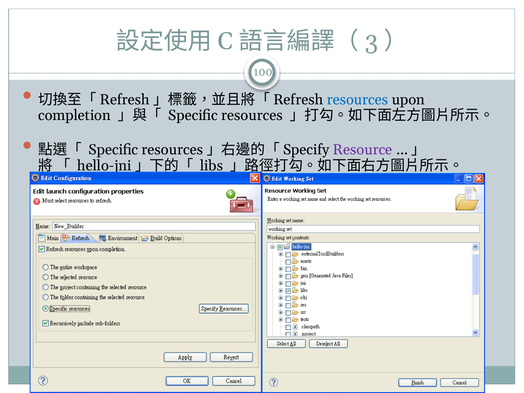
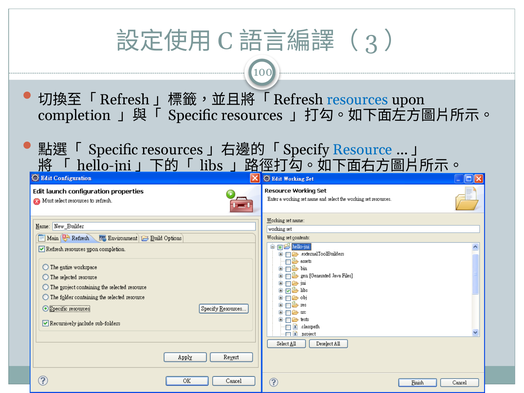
Resource colour: purple -> blue
